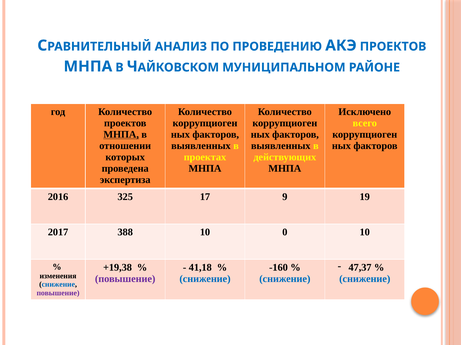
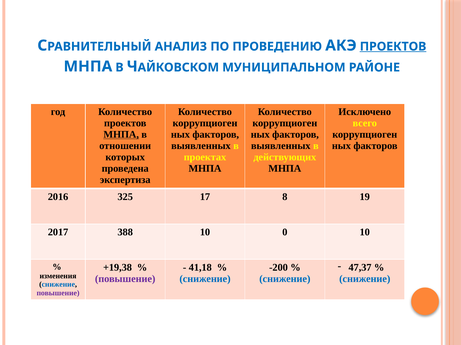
ПРОЕКТОВ at (393, 47) underline: none -> present
9: 9 -> 8
-160: -160 -> -200
